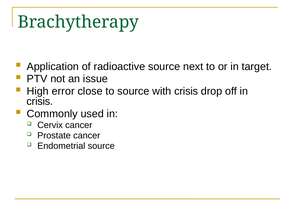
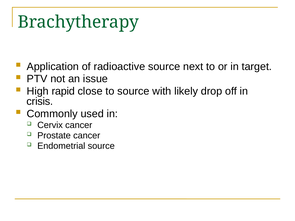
error: error -> rapid
with crisis: crisis -> likely
